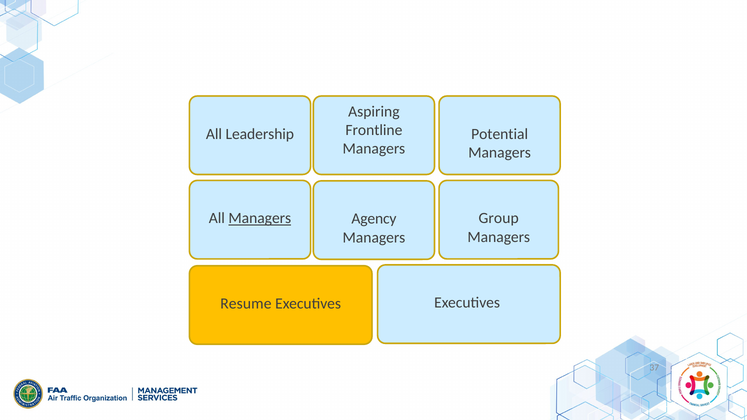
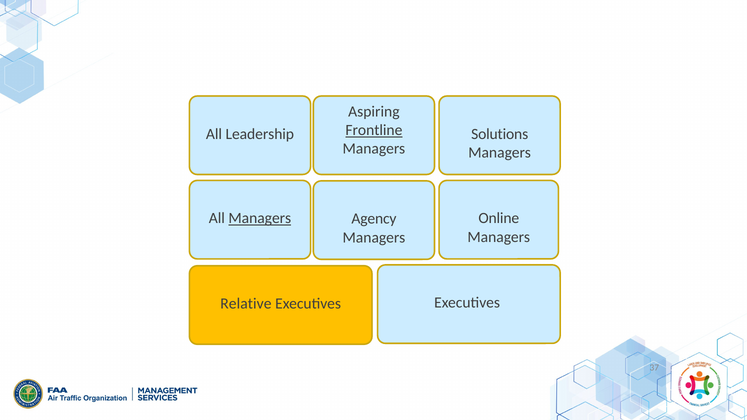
Frontline underline: none -> present
Potential: Potential -> Solutions
Group: Group -> Online
Resume: Resume -> Relative
